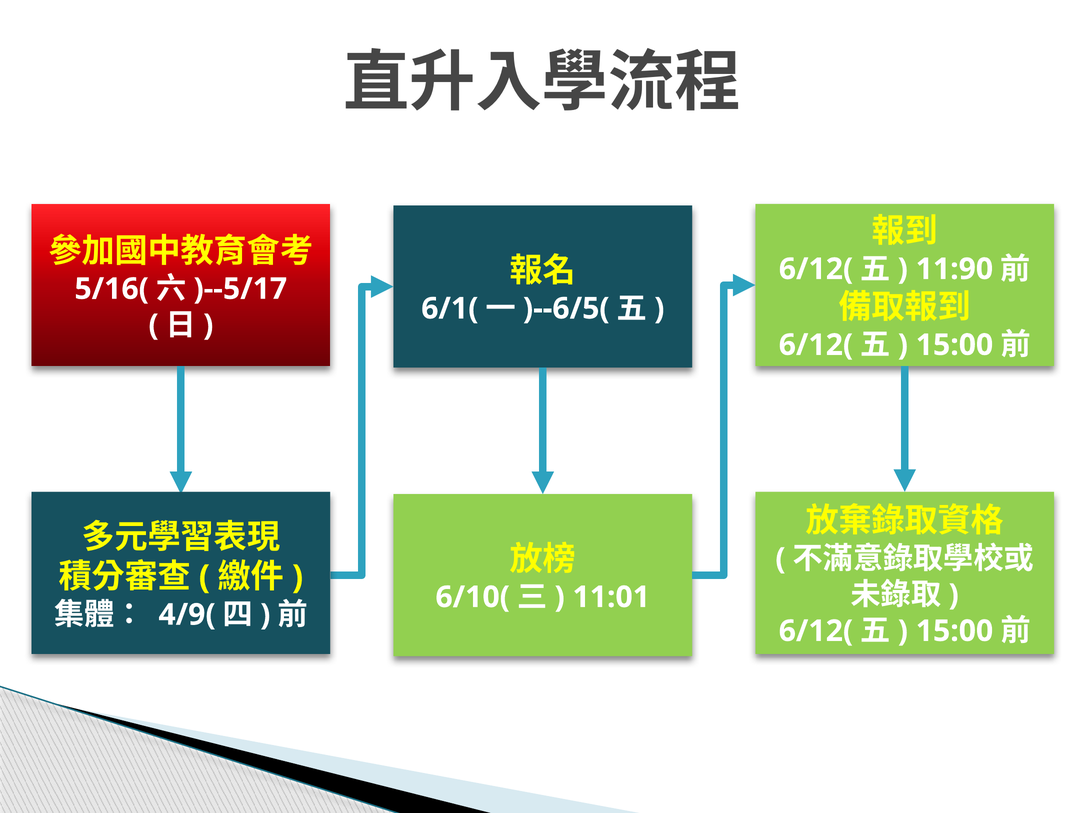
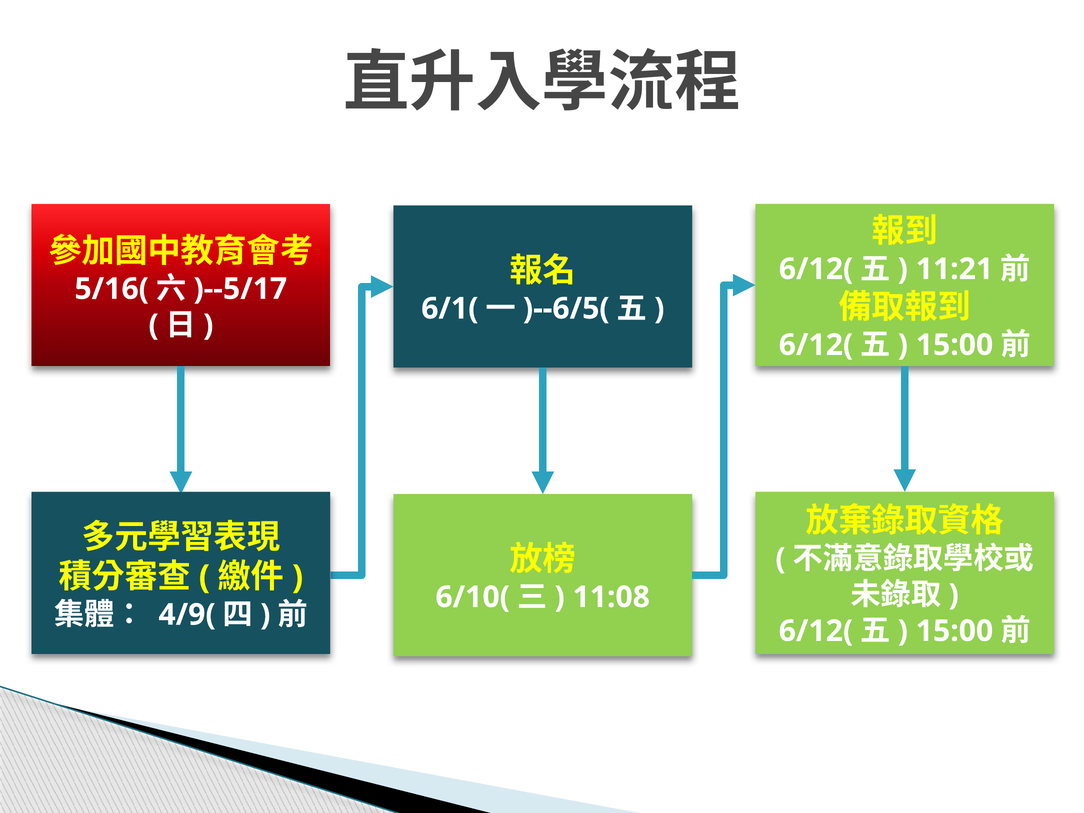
11:90: 11:90 -> 11:21
11:01: 11:01 -> 11:08
